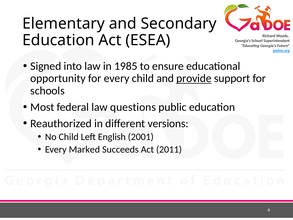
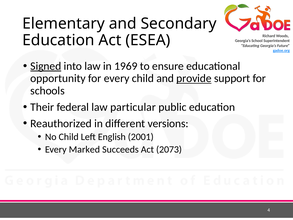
Signed underline: none -> present
1985: 1985 -> 1969
Most: Most -> Their
questions: questions -> particular
2011: 2011 -> 2073
